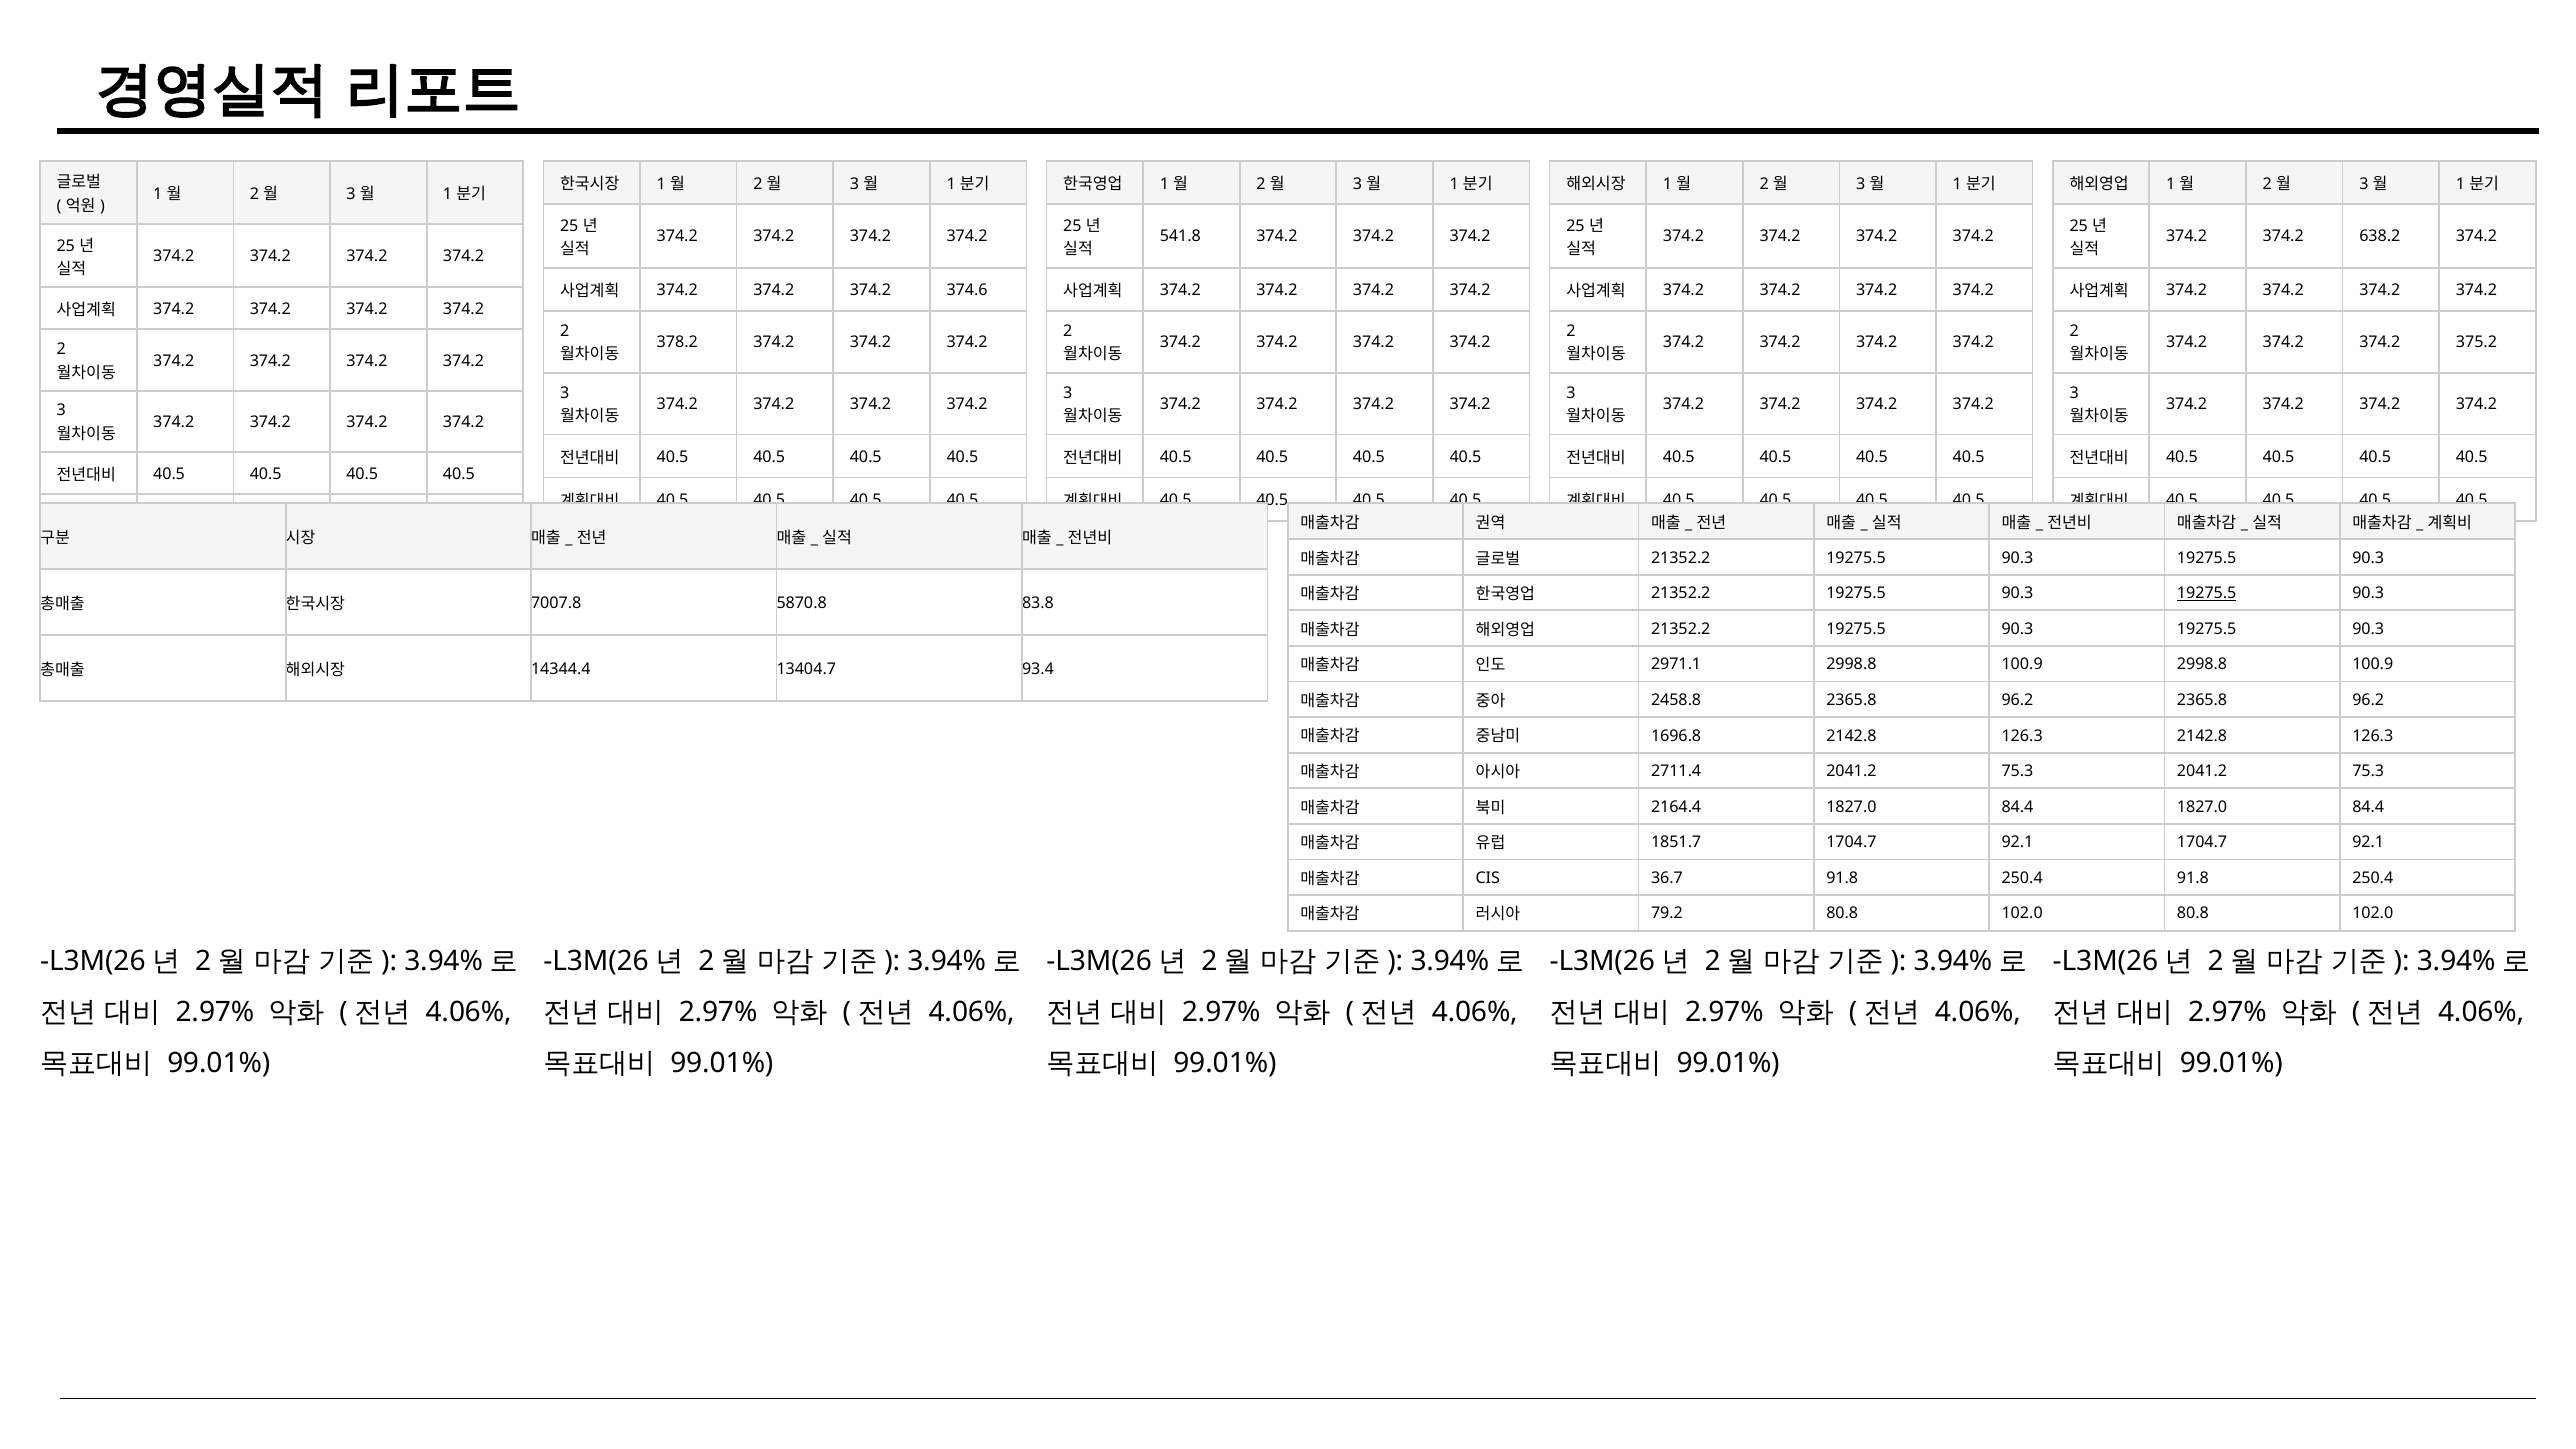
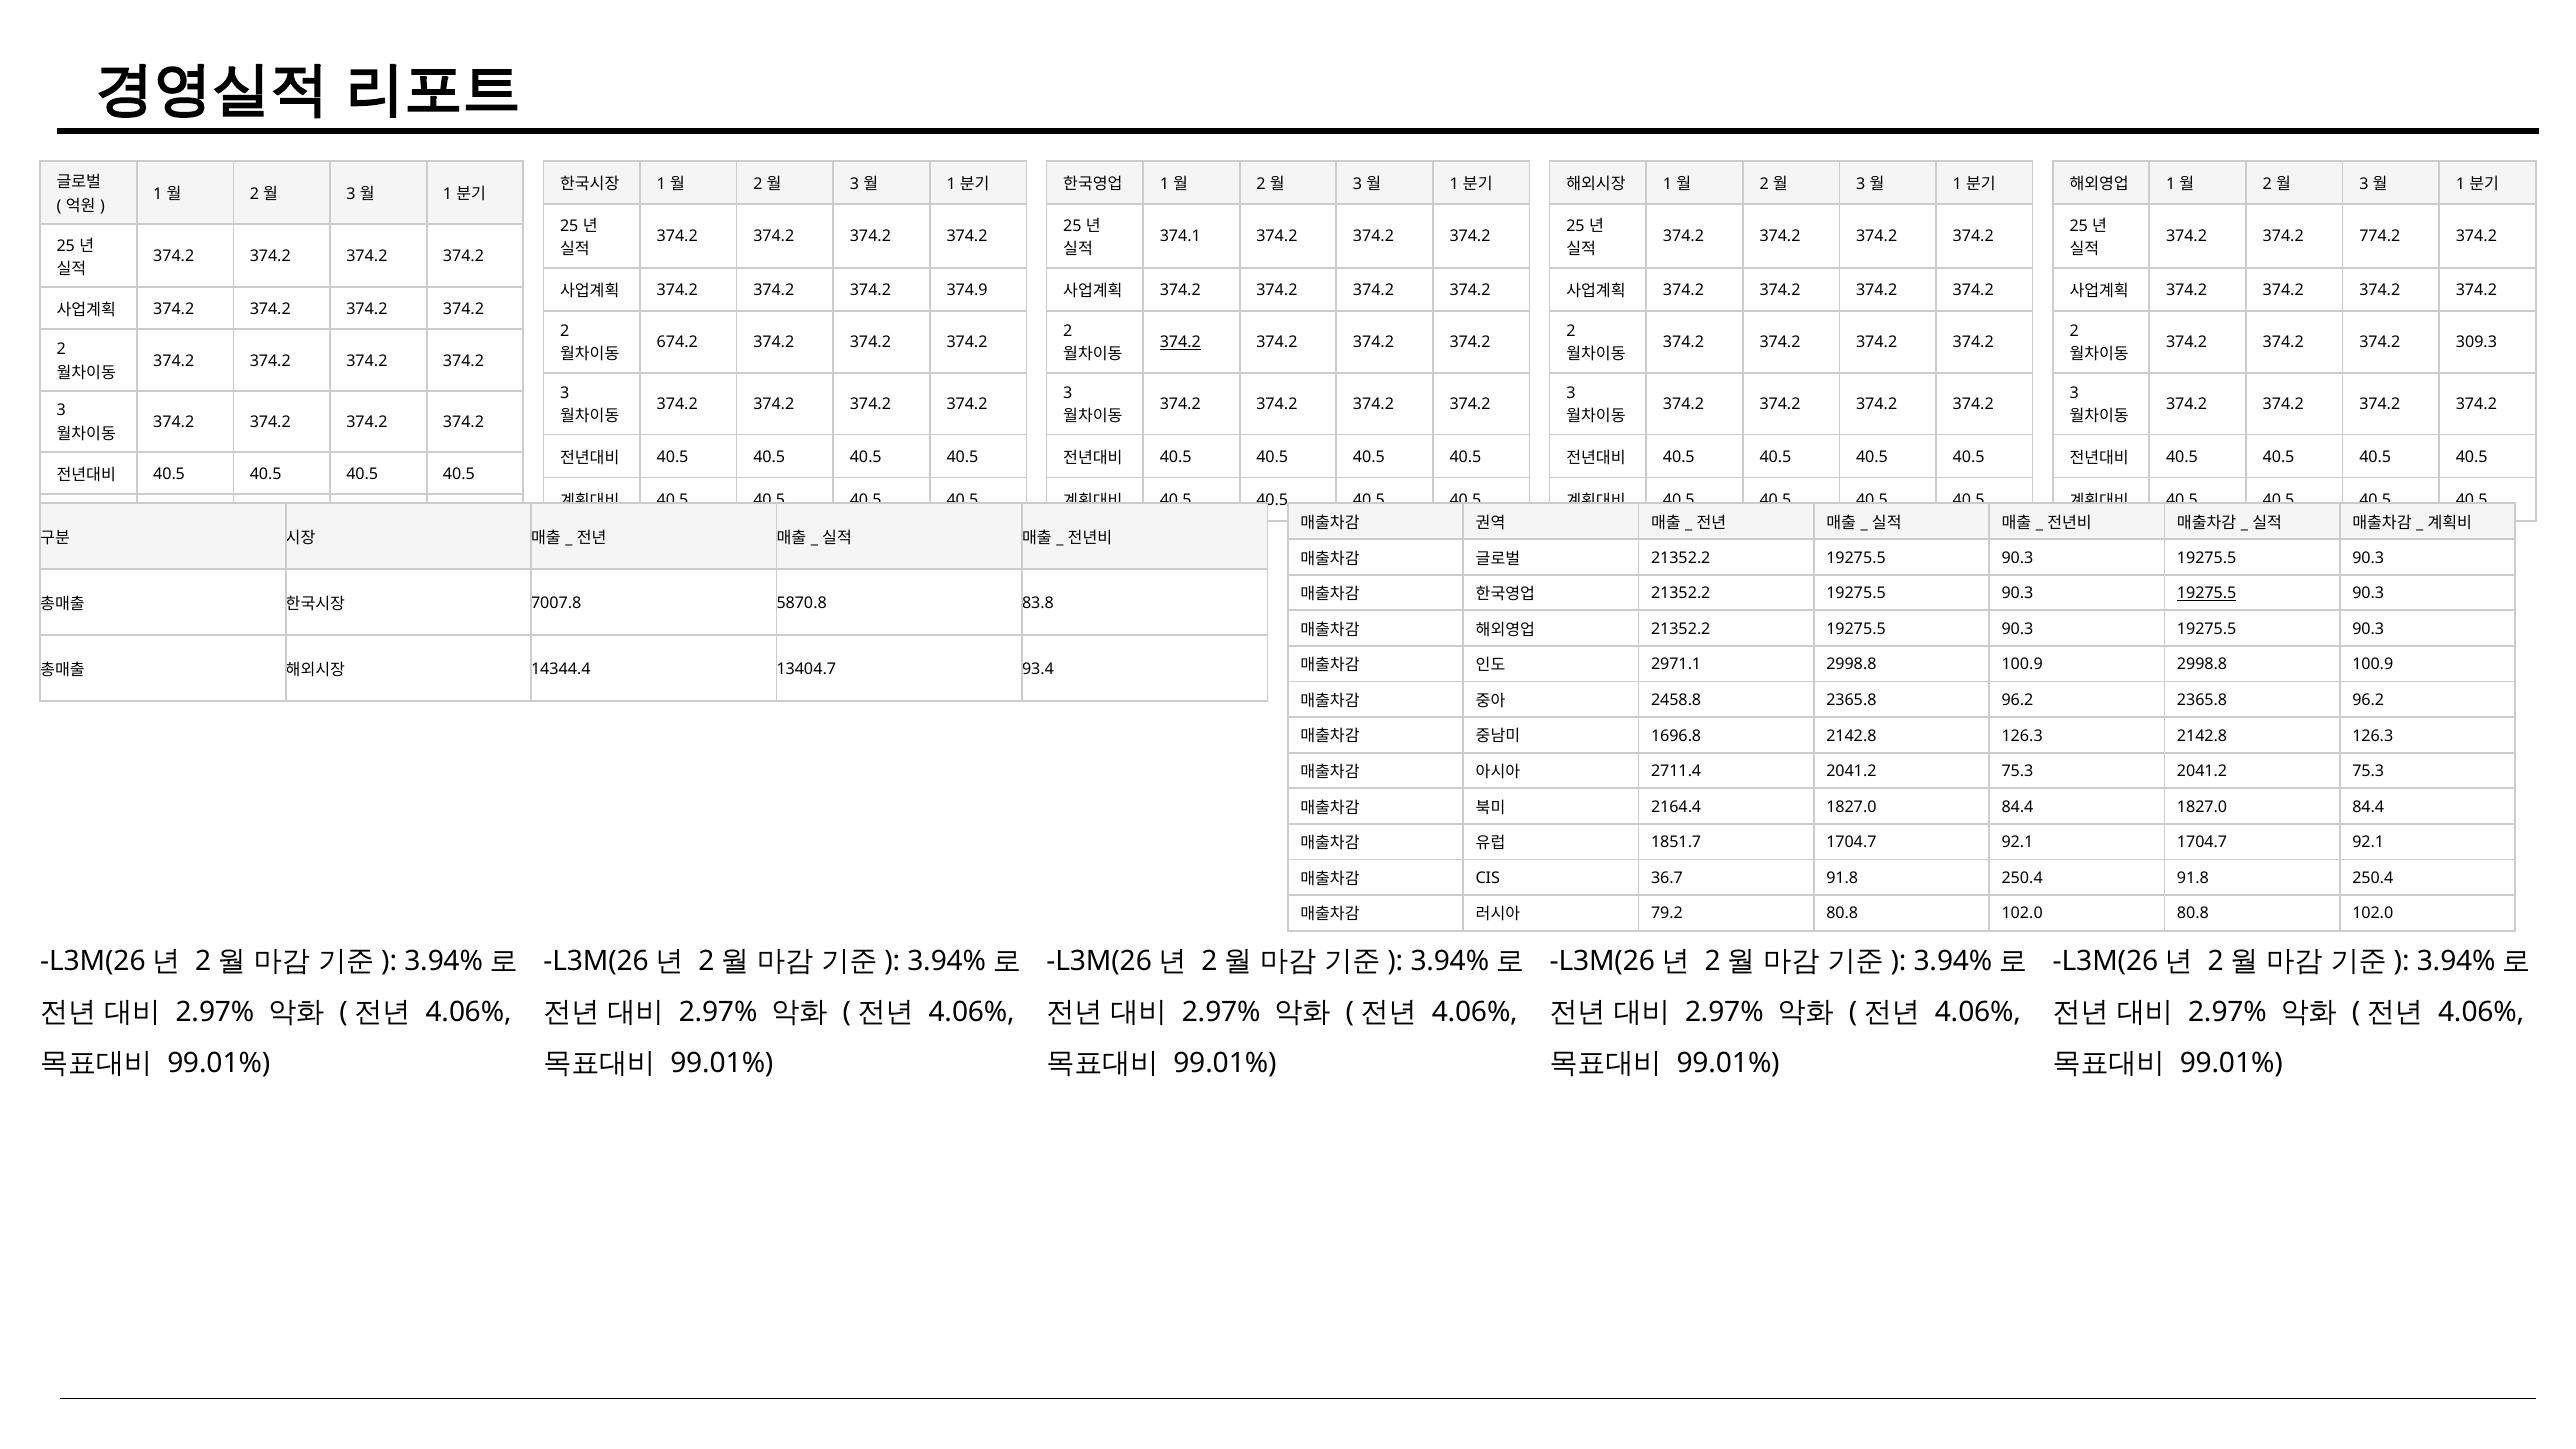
541.8: 541.8 -> 374.1
638.2: 638.2 -> 774.2
374.6: 374.6 -> 374.9
378.2: 378.2 -> 674.2
374.2 at (1180, 342) underline: none -> present
375.2: 375.2 -> 309.3
